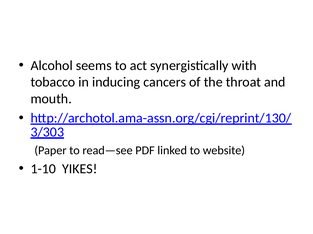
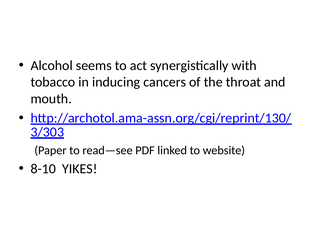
1-10: 1-10 -> 8-10
